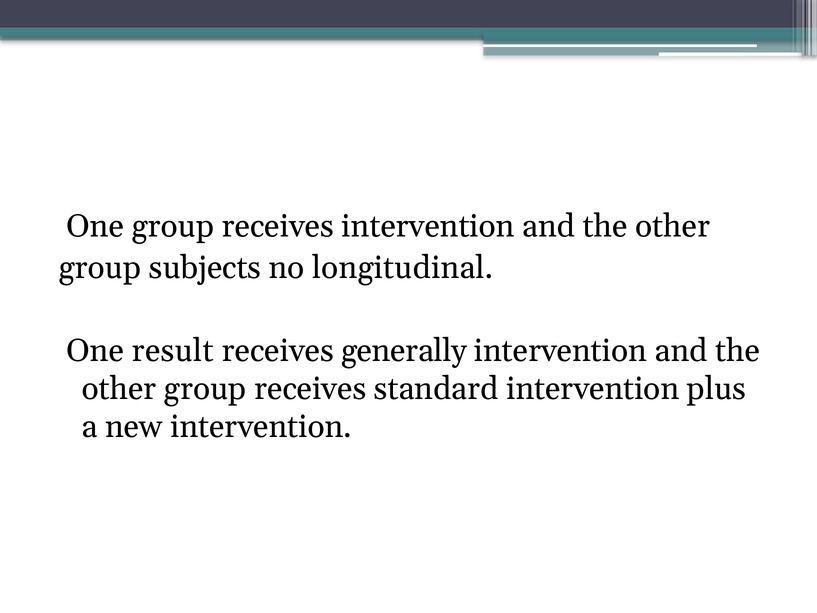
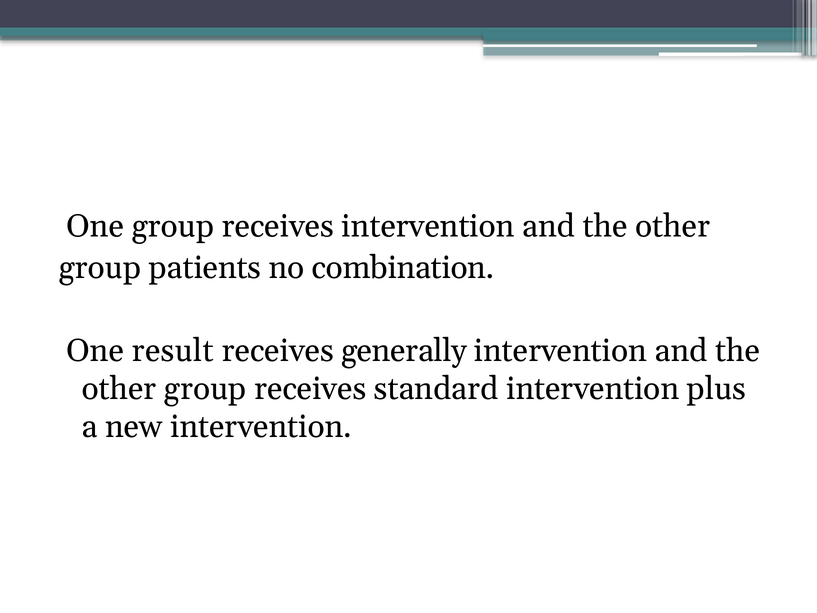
subjects: subjects -> patients
longitudinal: longitudinal -> combination
